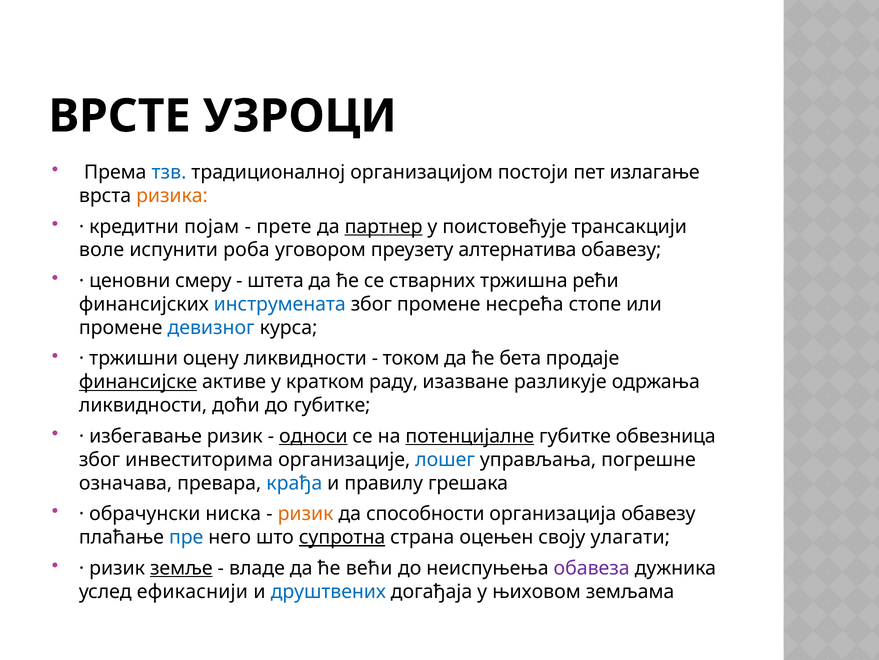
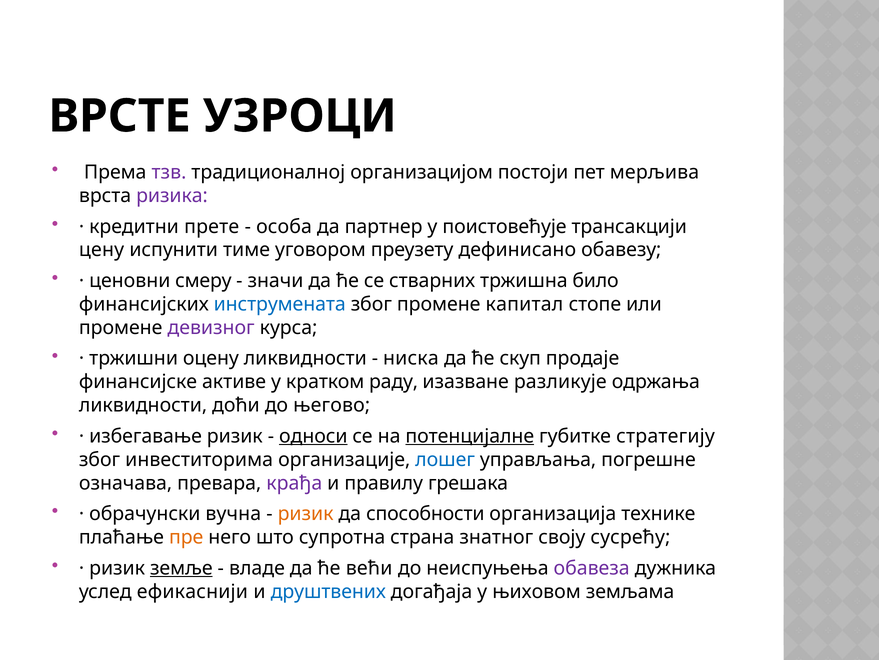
тзв colour: blue -> purple
излагање: излагање -> мерљива
ризика colour: orange -> purple
појам: појам -> прете
прете: прете -> особа
партнер underline: present -> none
воле: воле -> цену
роба: роба -> тиме
алтернатива: алтернатива -> дефинисано
штета: штета -> значи
рећи: рећи -> било
несрећа: несрећа -> капитал
девизног colour: blue -> purple
током: током -> ниска
бета: бета -> скуп
финансијске underline: present -> none
до губитке: губитке -> његово
обвезница: обвезница -> стратегију
крађа colour: blue -> purple
ниска: ниска -> вучна
организација обавезу: обавезу -> технике
пре colour: blue -> orange
супротна underline: present -> none
оцењен: оцењен -> знатног
улагати: улагати -> сусрећу
